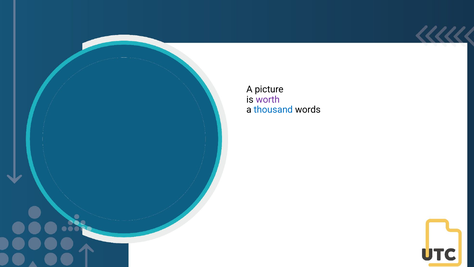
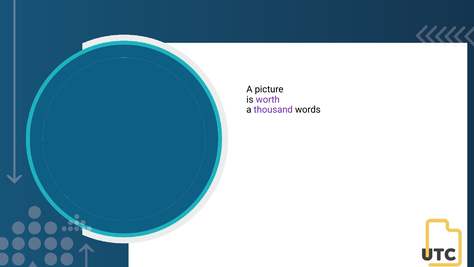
thousand colour: blue -> purple
